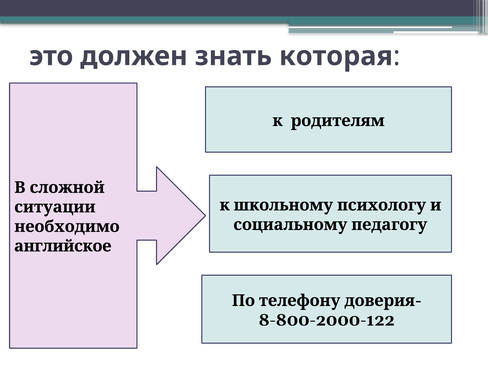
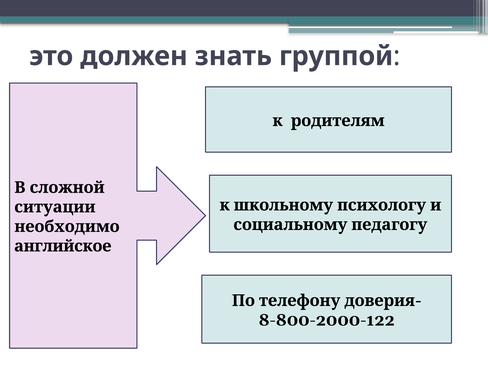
которая: которая -> группой
